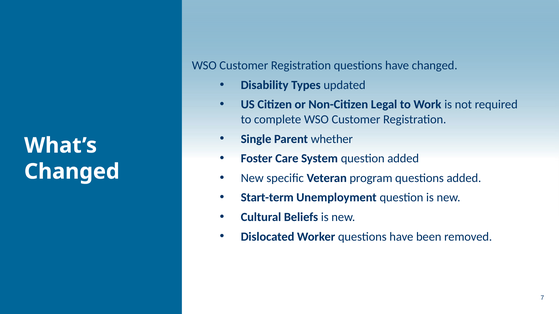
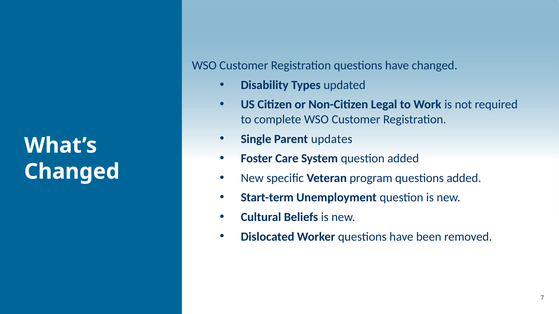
whether: whether -> updates
